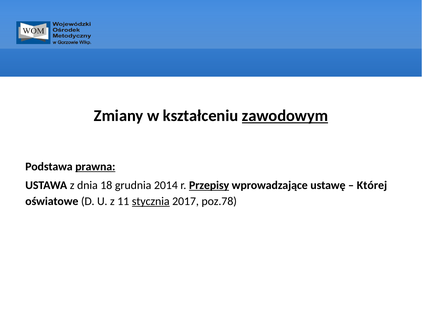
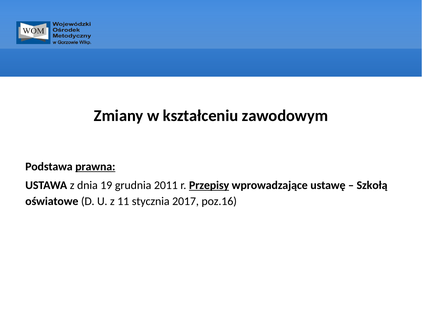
zawodowym underline: present -> none
18: 18 -> 19
2014: 2014 -> 2011
Której: Której -> Szkołą
stycznia underline: present -> none
poz.78: poz.78 -> poz.16
